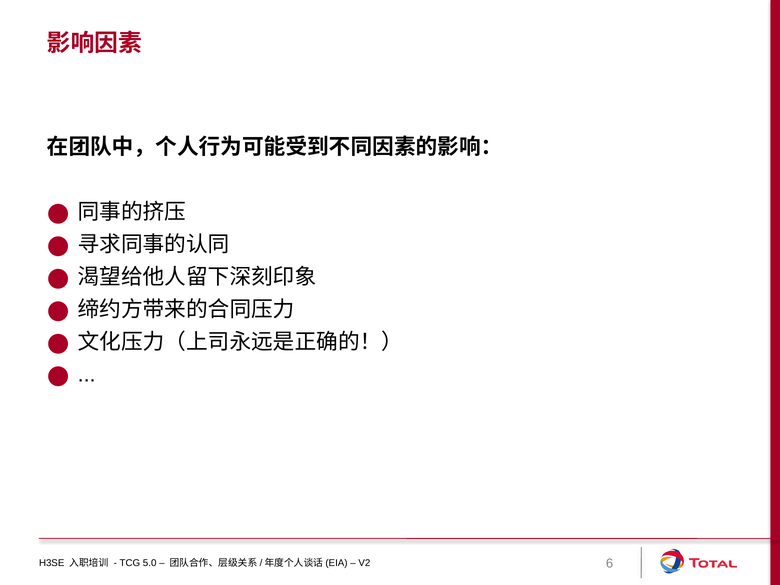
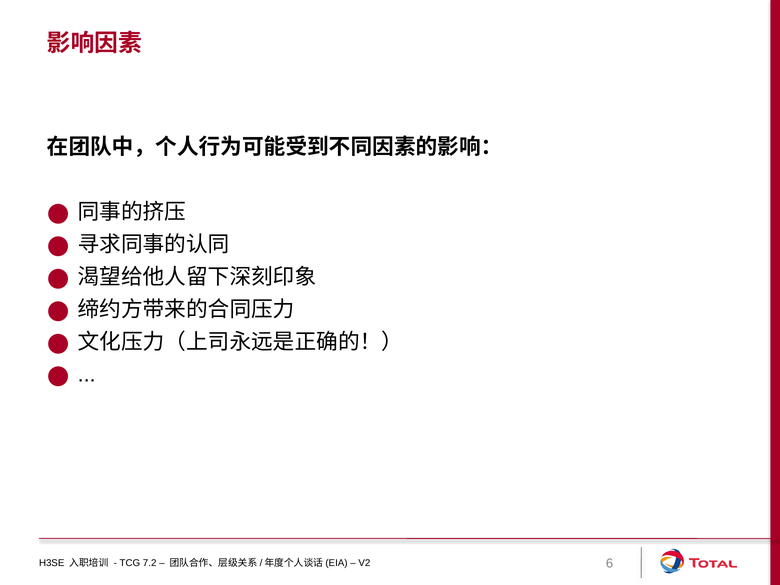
5.0: 5.0 -> 7.2
